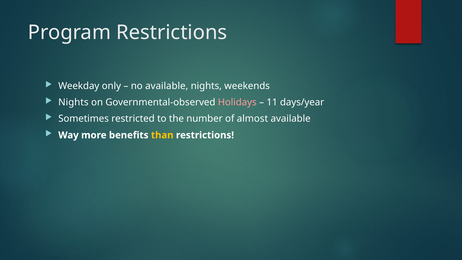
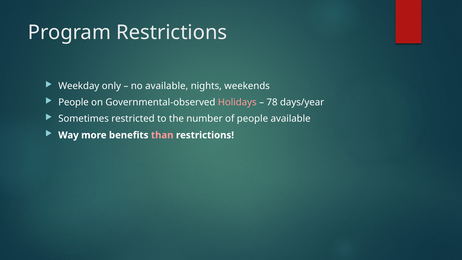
Nights at (73, 102): Nights -> People
11: 11 -> 78
of almost: almost -> people
than colour: yellow -> pink
